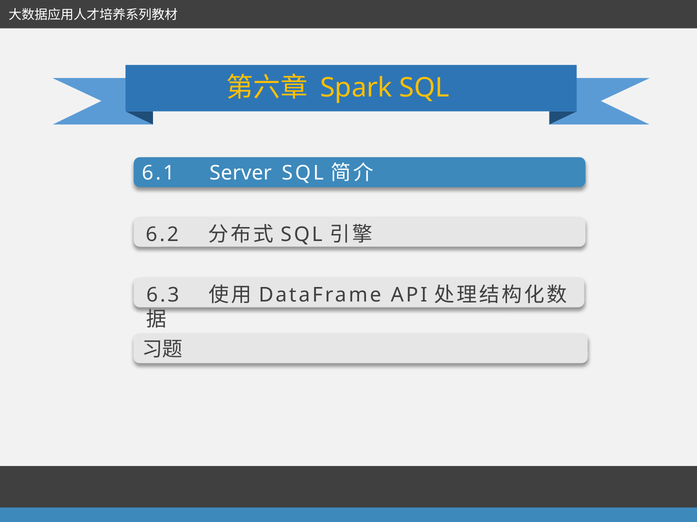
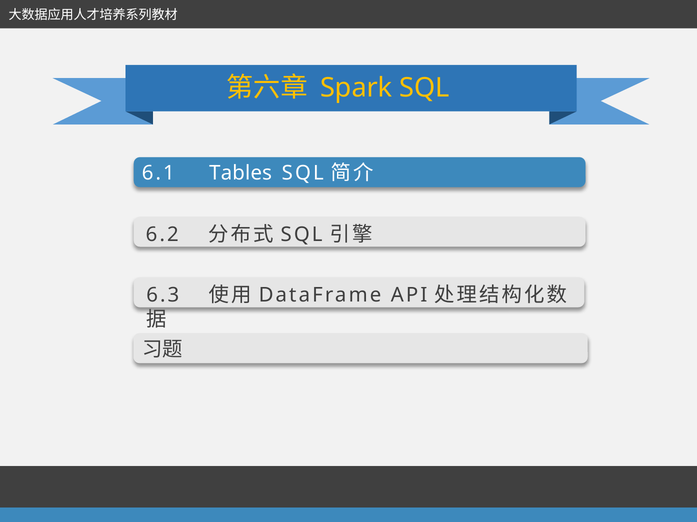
Server: Server -> Tables
